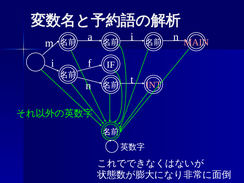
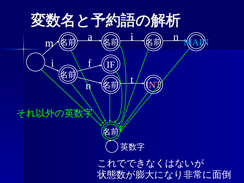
MAIN colour: pink -> light blue
